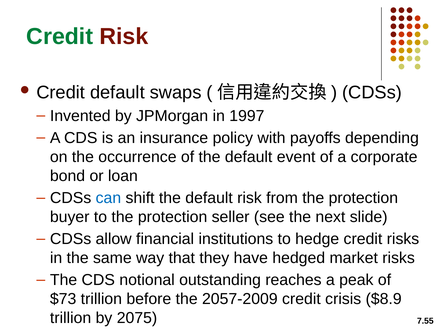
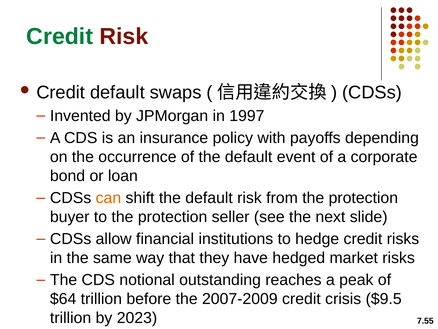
can colour: blue -> orange
$73: $73 -> $64
2057-2009: 2057-2009 -> 2007-2009
$8.9: $8.9 -> $9.5
2075: 2075 -> 2023
